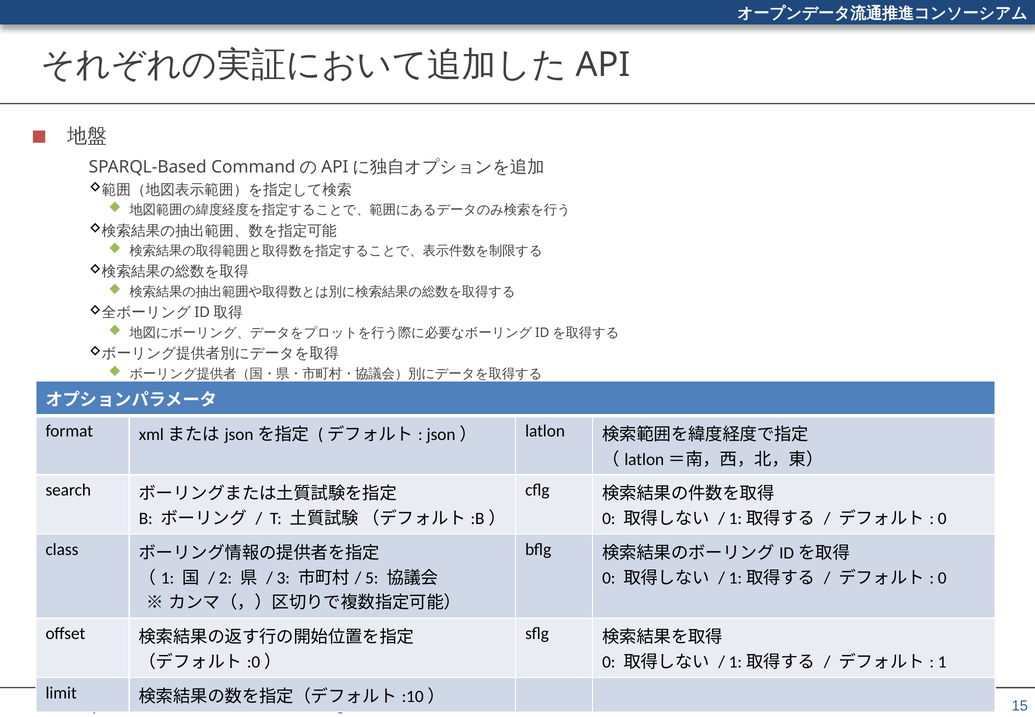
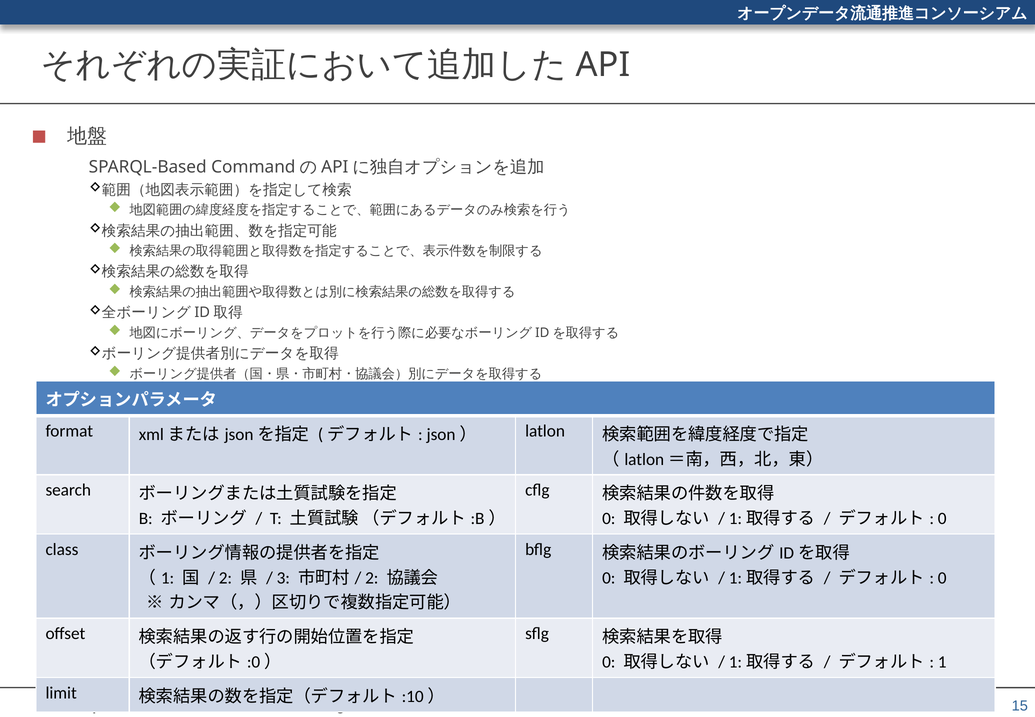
5 at (372, 578): 5 -> 2
